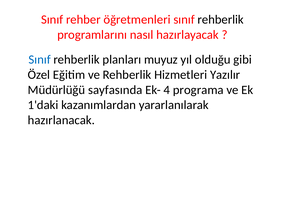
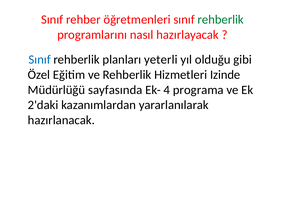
rehberlik at (221, 20) colour: black -> green
muyuz: muyuz -> yeterli
Yazılır: Yazılır -> Izinde
1'daki: 1'daki -> 2'daki
